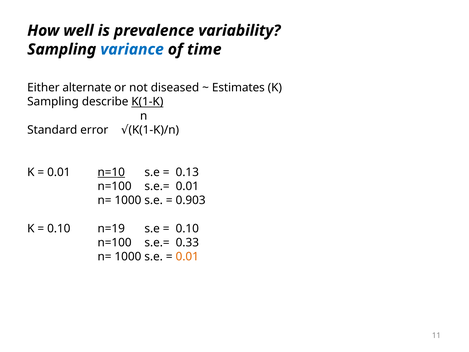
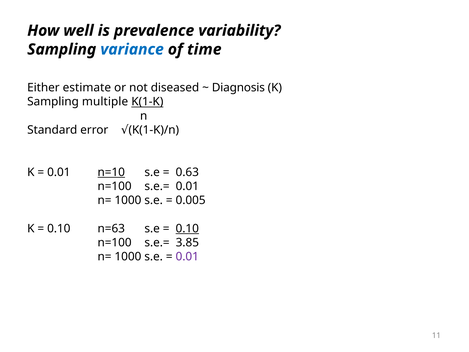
alternate: alternate -> estimate
Estimates: Estimates -> Diagnosis
describe: describe -> multiple
0.13: 0.13 -> 0.63
0.903: 0.903 -> 0.005
n=19: n=19 -> n=63
0.10 at (187, 228) underline: none -> present
0.33: 0.33 -> 3.85
0.01 at (187, 256) colour: orange -> purple
